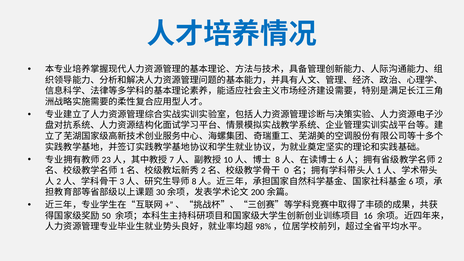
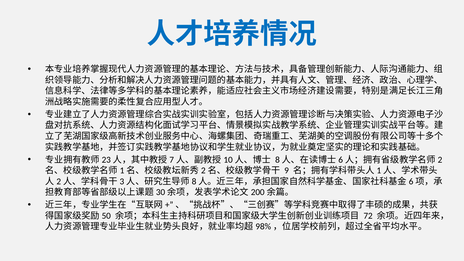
0: 0 -> 9
16: 16 -> 72
